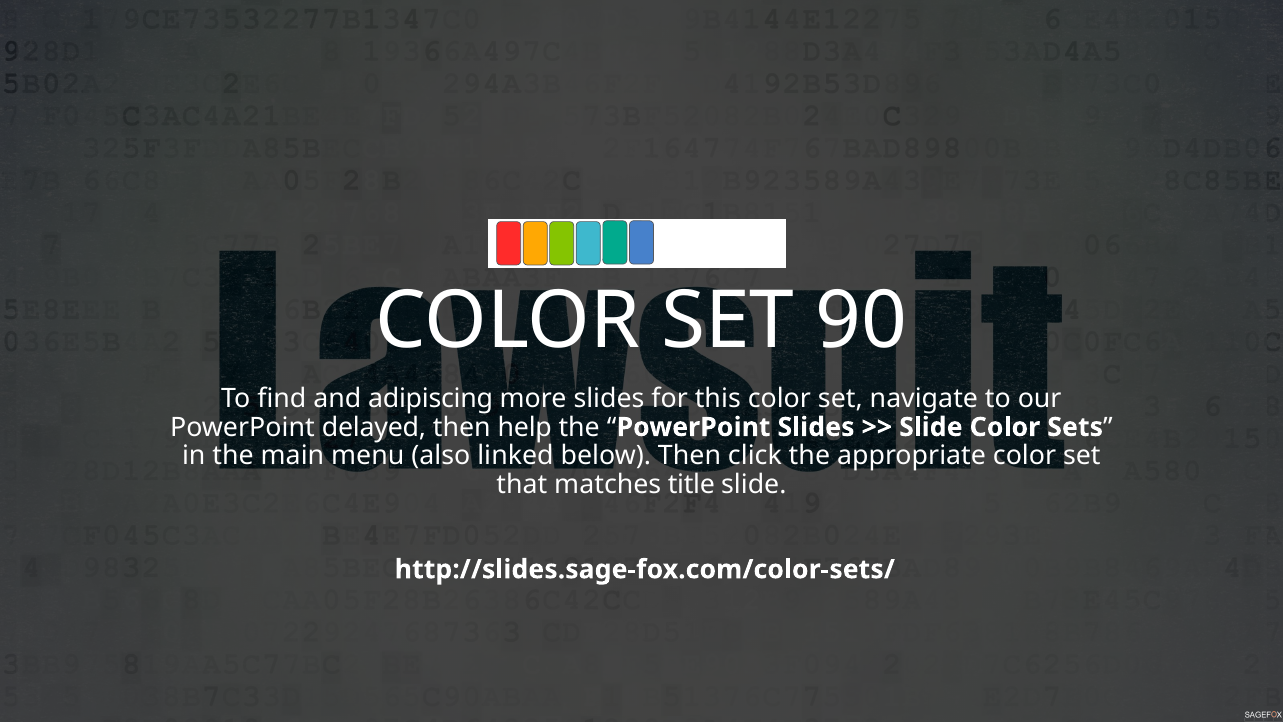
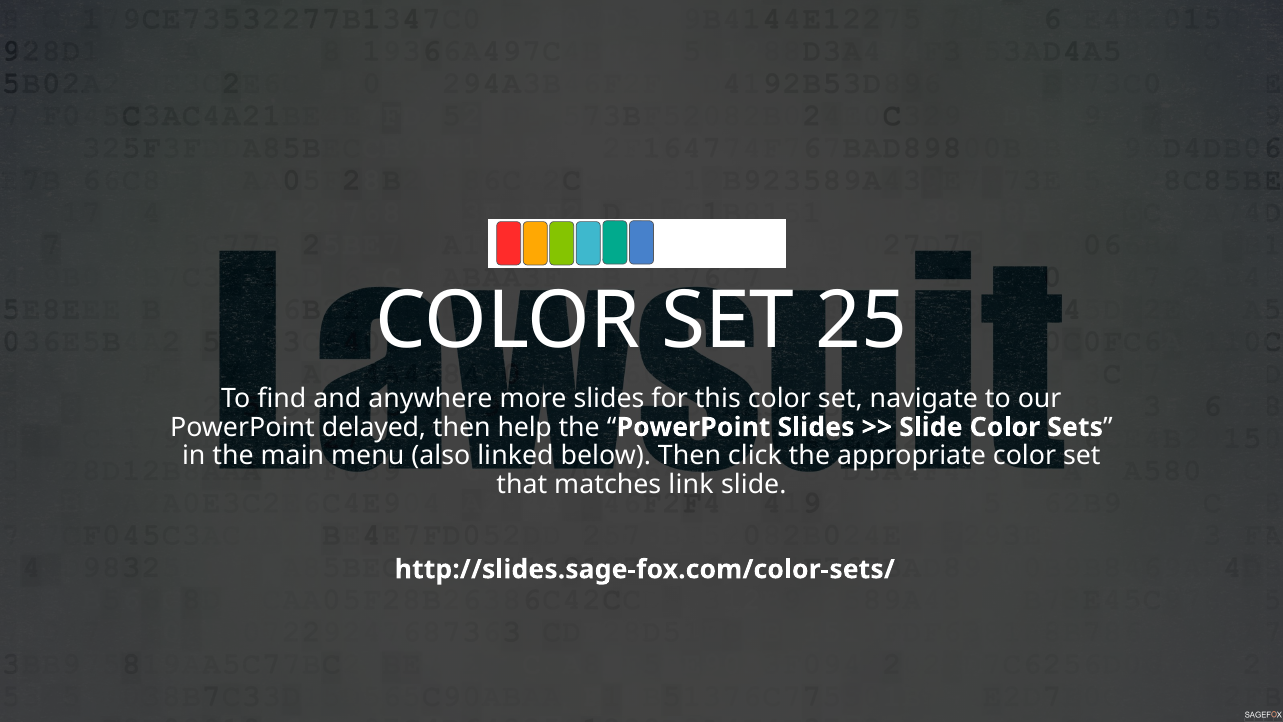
90: 90 -> 25
adipiscing: adipiscing -> anywhere
title: title -> link
